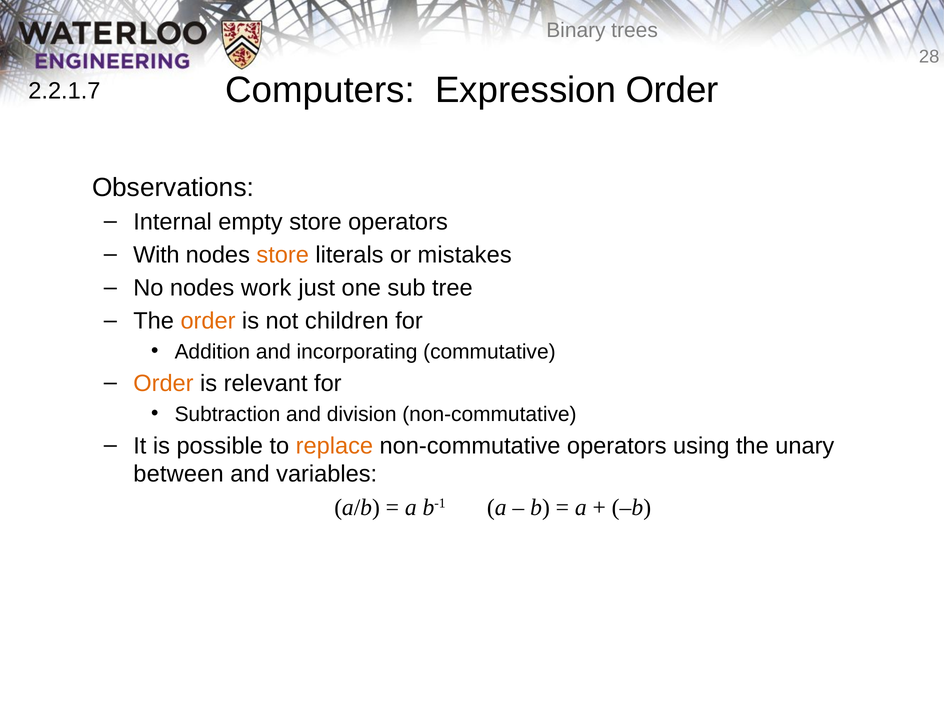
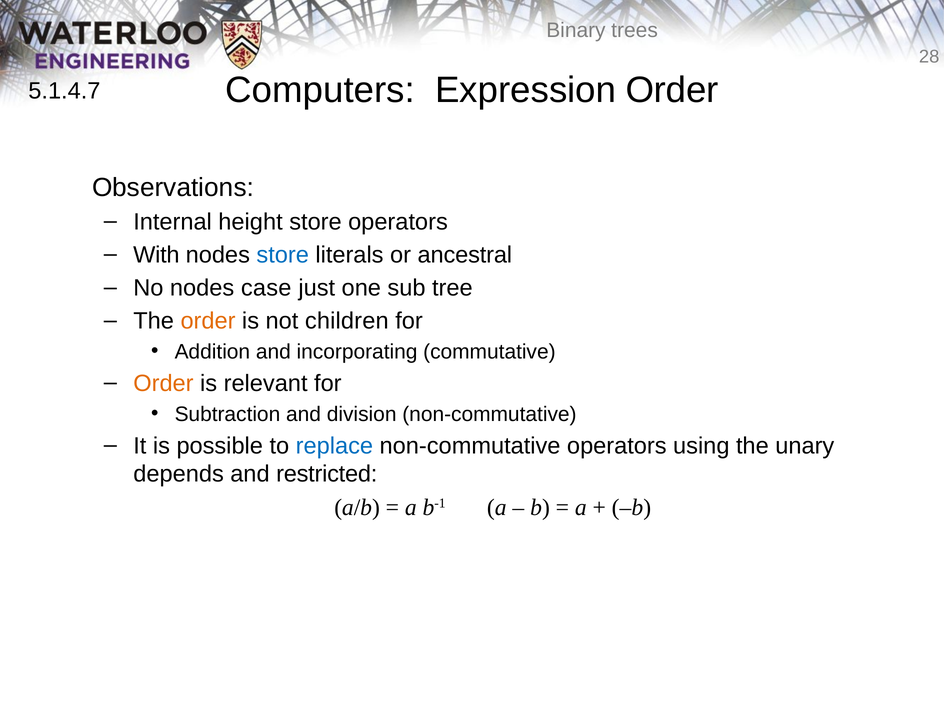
2.2.1.7: 2.2.1.7 -> 5.1.4.7
empty: empty -> height
store at (283, 255) colour: orange -> blue
mistakes: mistakes -> ancestral
work: work -> case
replace colour: orange -> blue
between: between -> depends
variables: variables -> restricted
